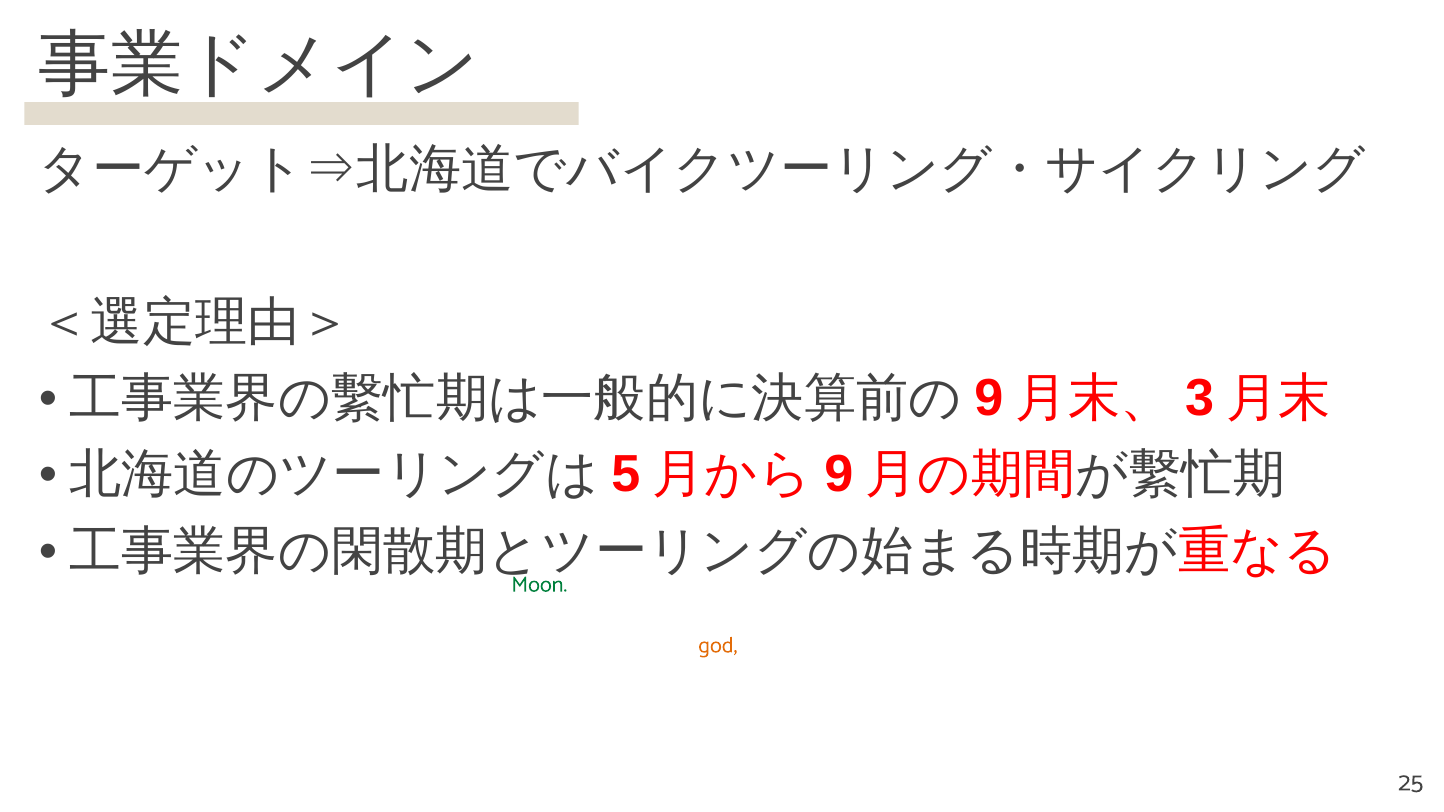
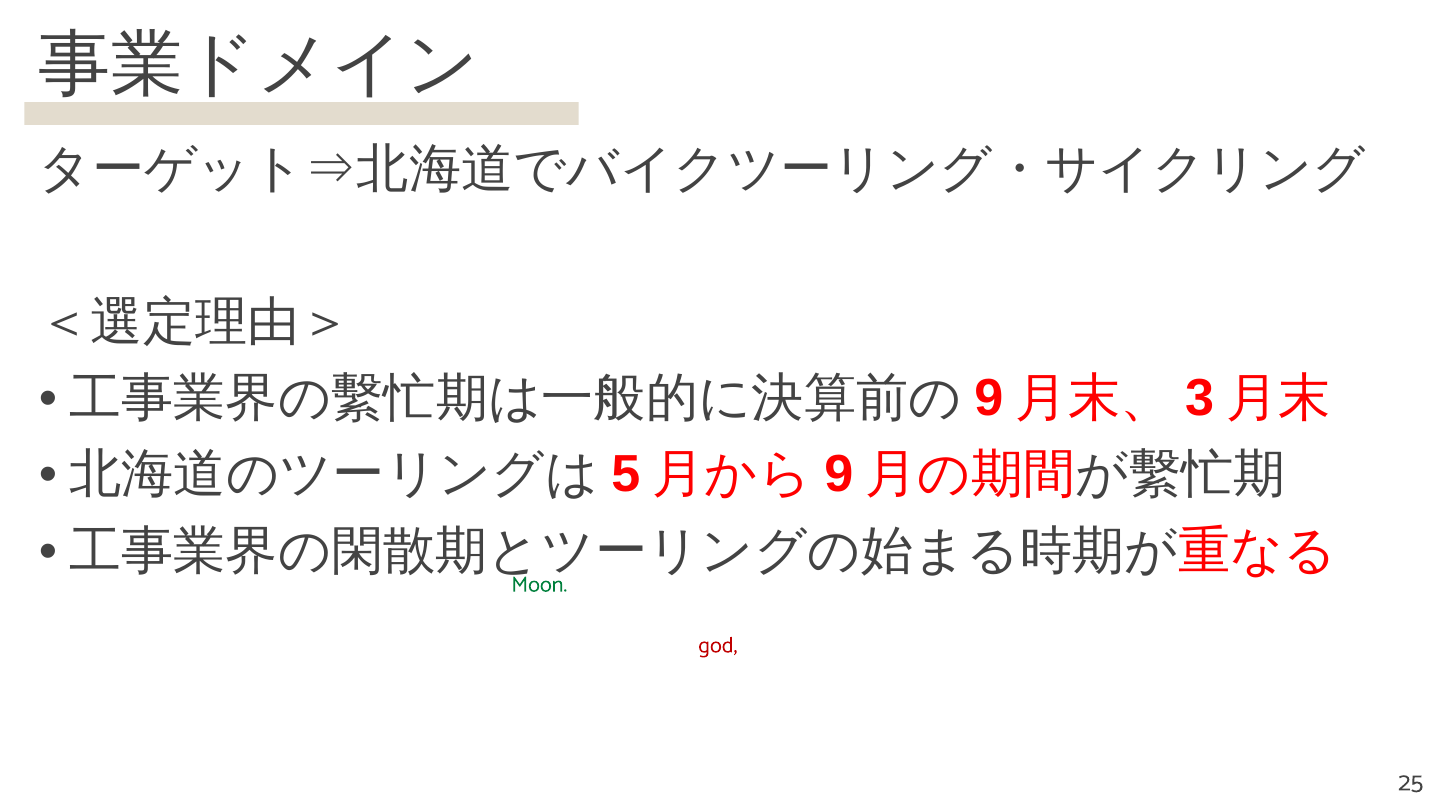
god colour: orange -> red
